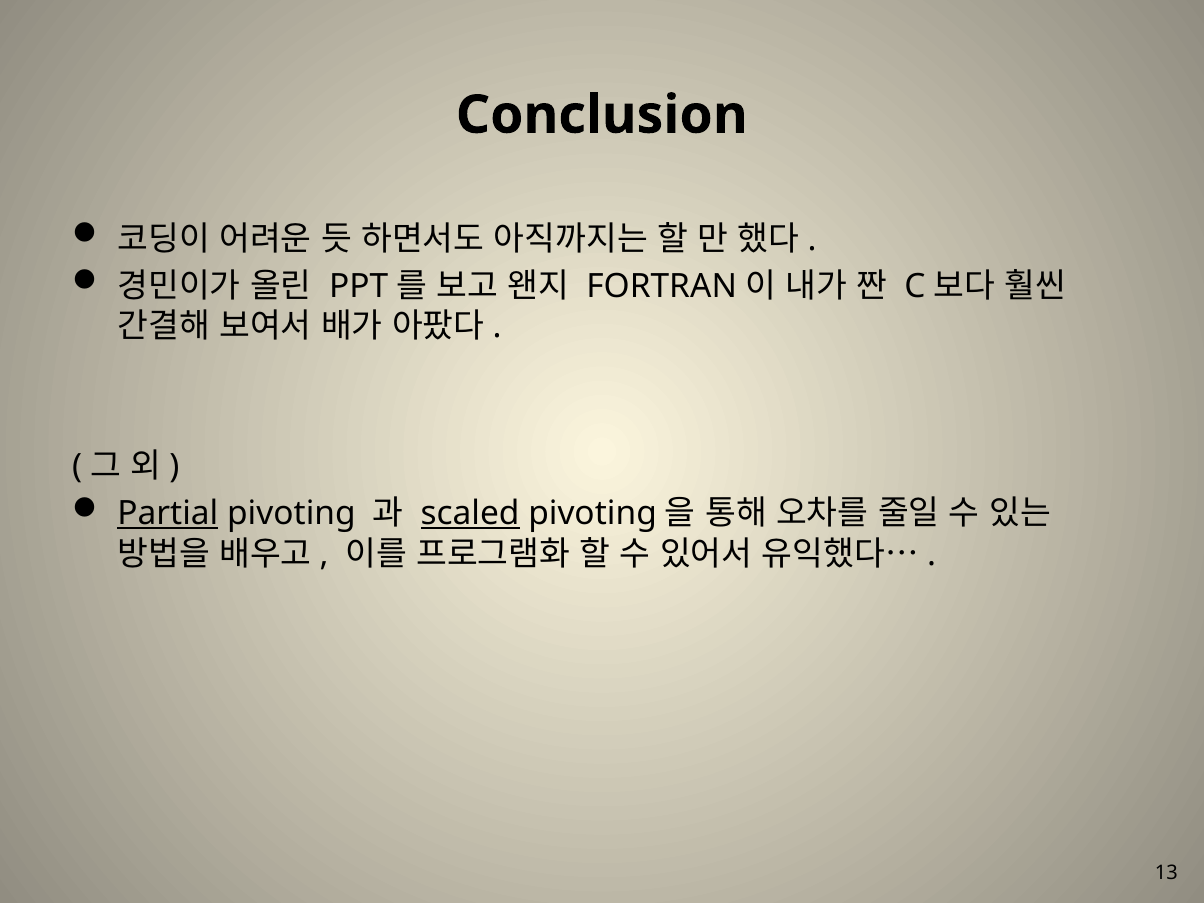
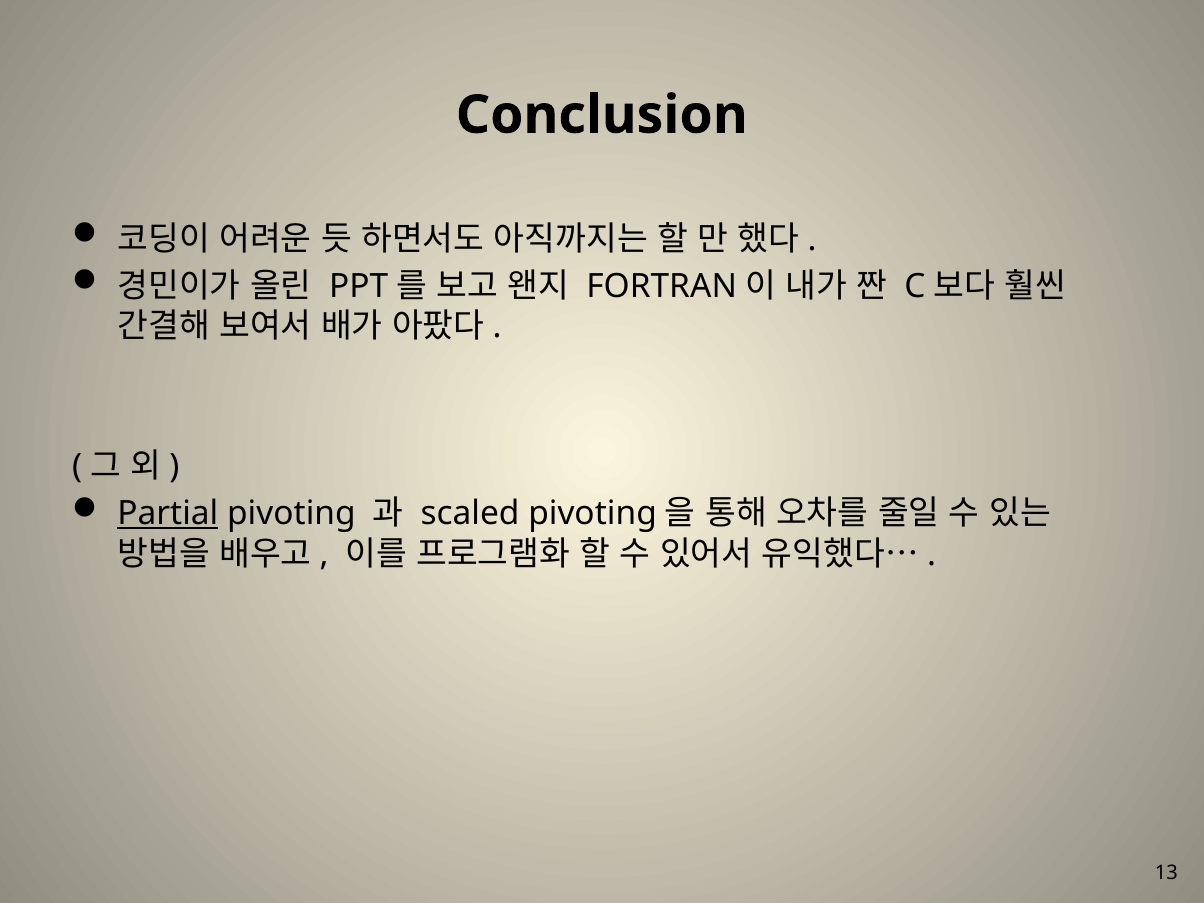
scaled underline: present -> none
